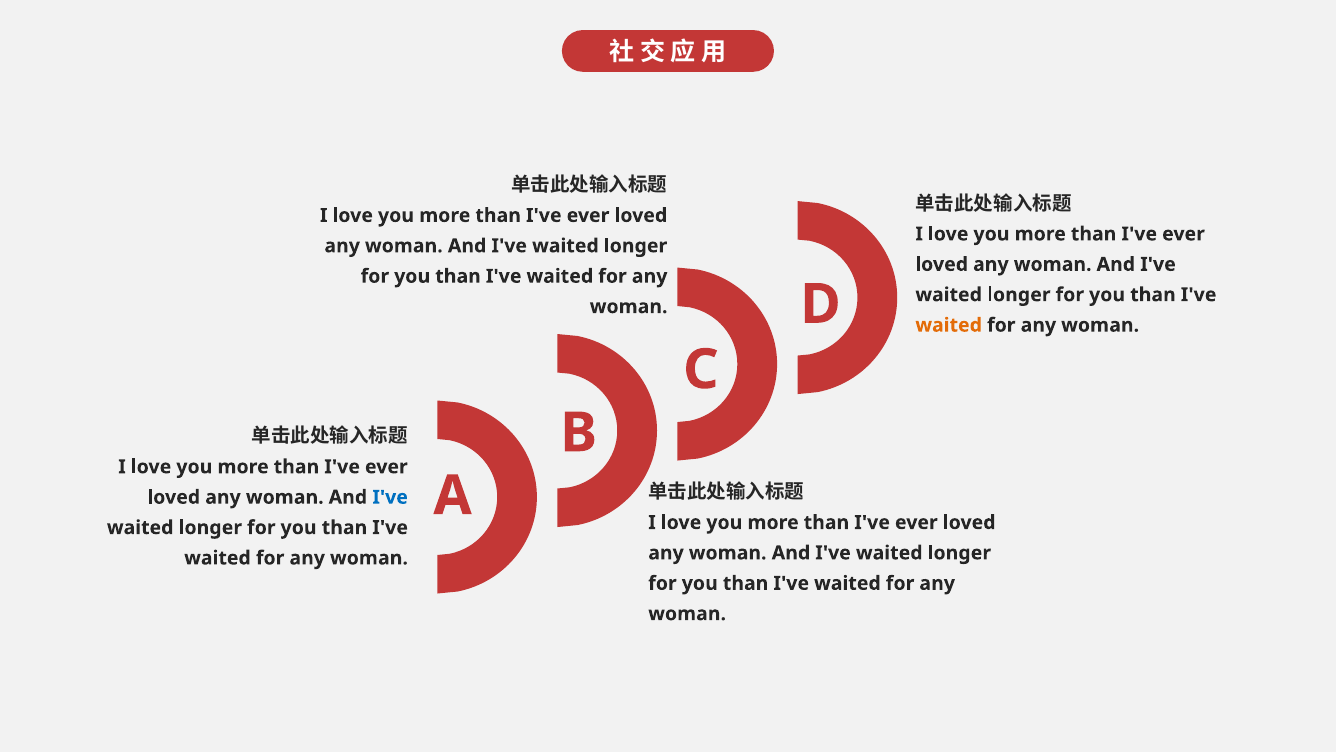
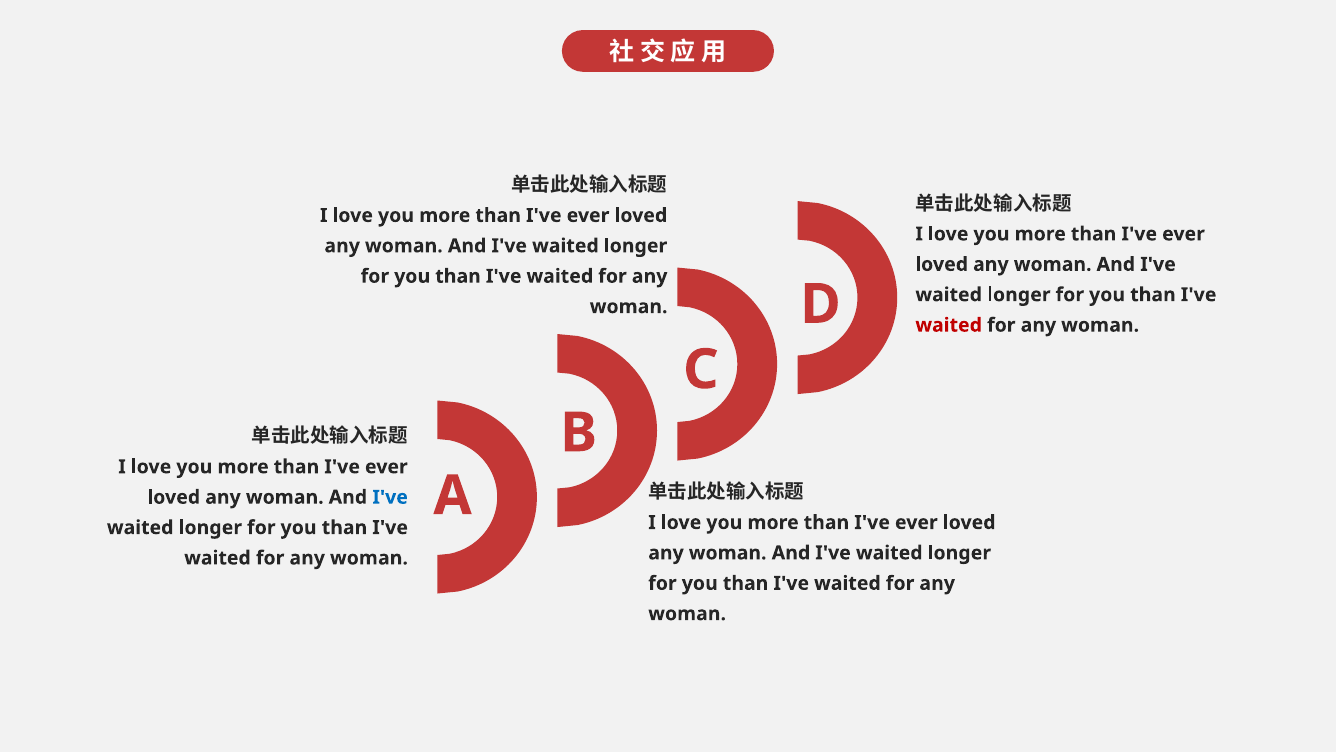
waited at (949, 325) colour: orange -> red
